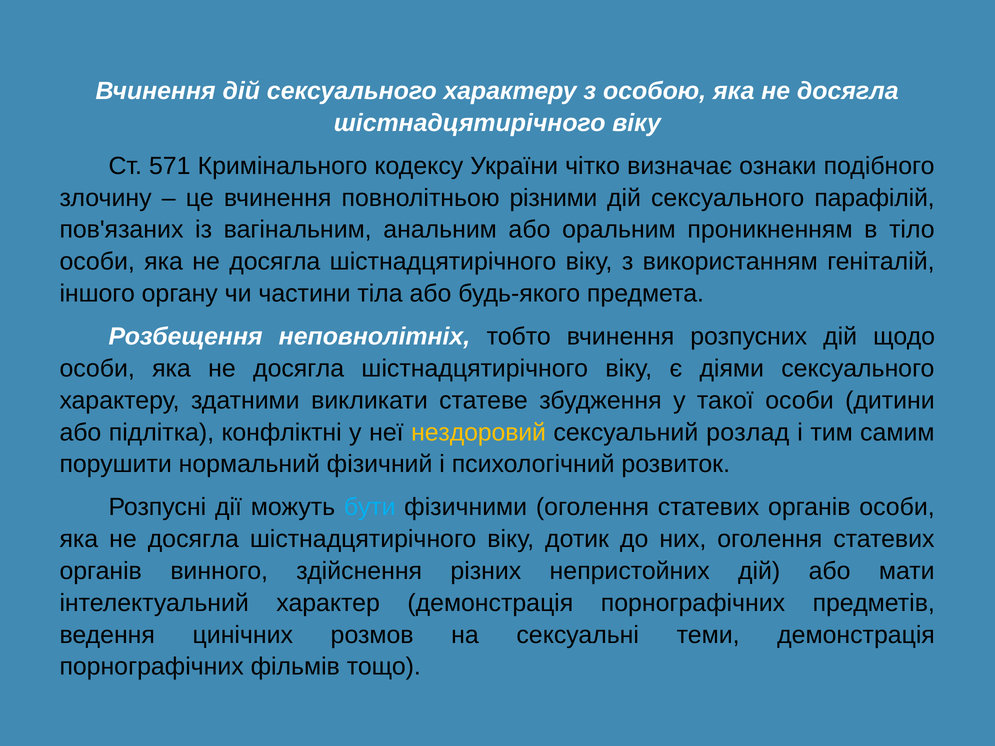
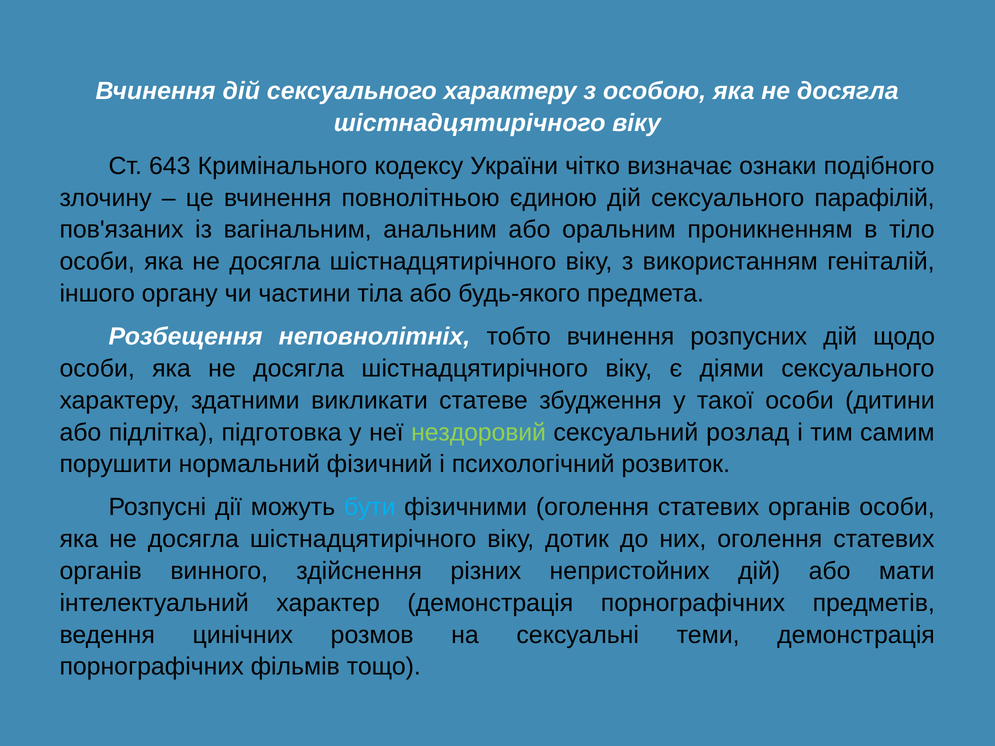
571: 571 -> 643
різними: різними -> єдиною
конфліктні: конфліктні -> підготовка
нездоровий colour: yellow -> light green
